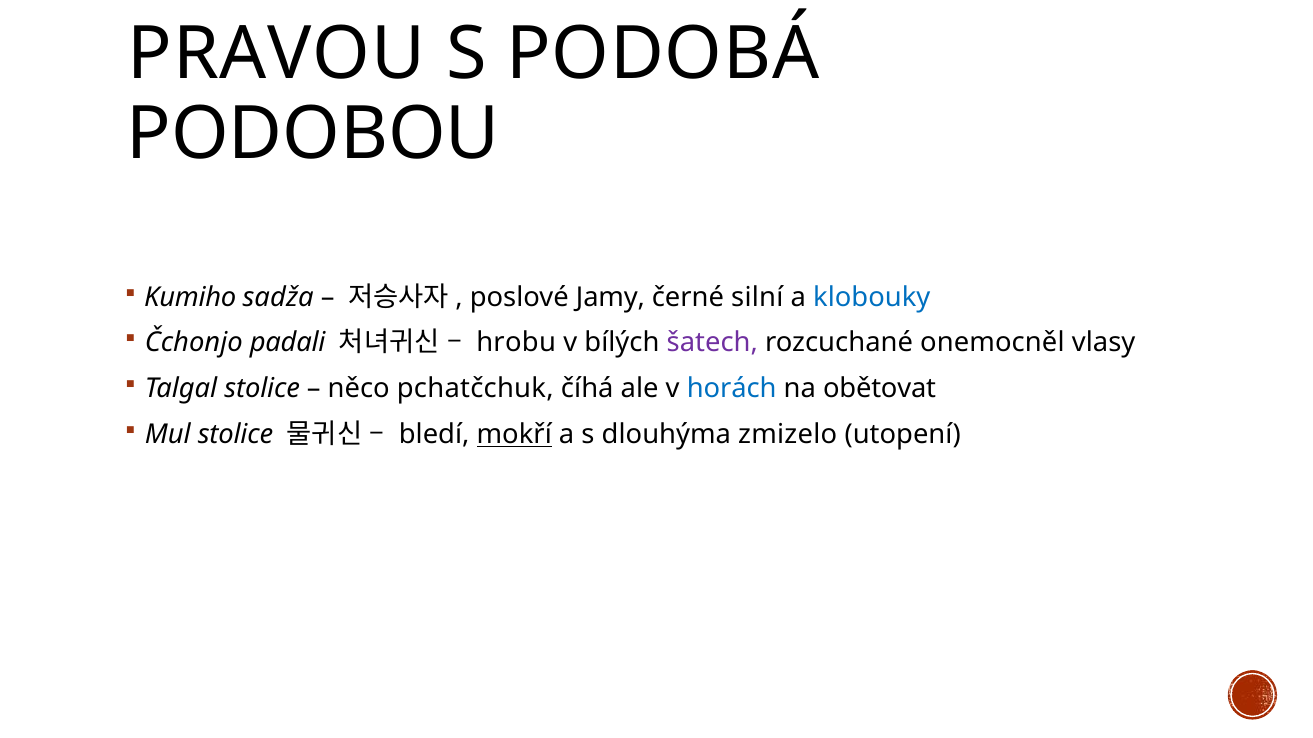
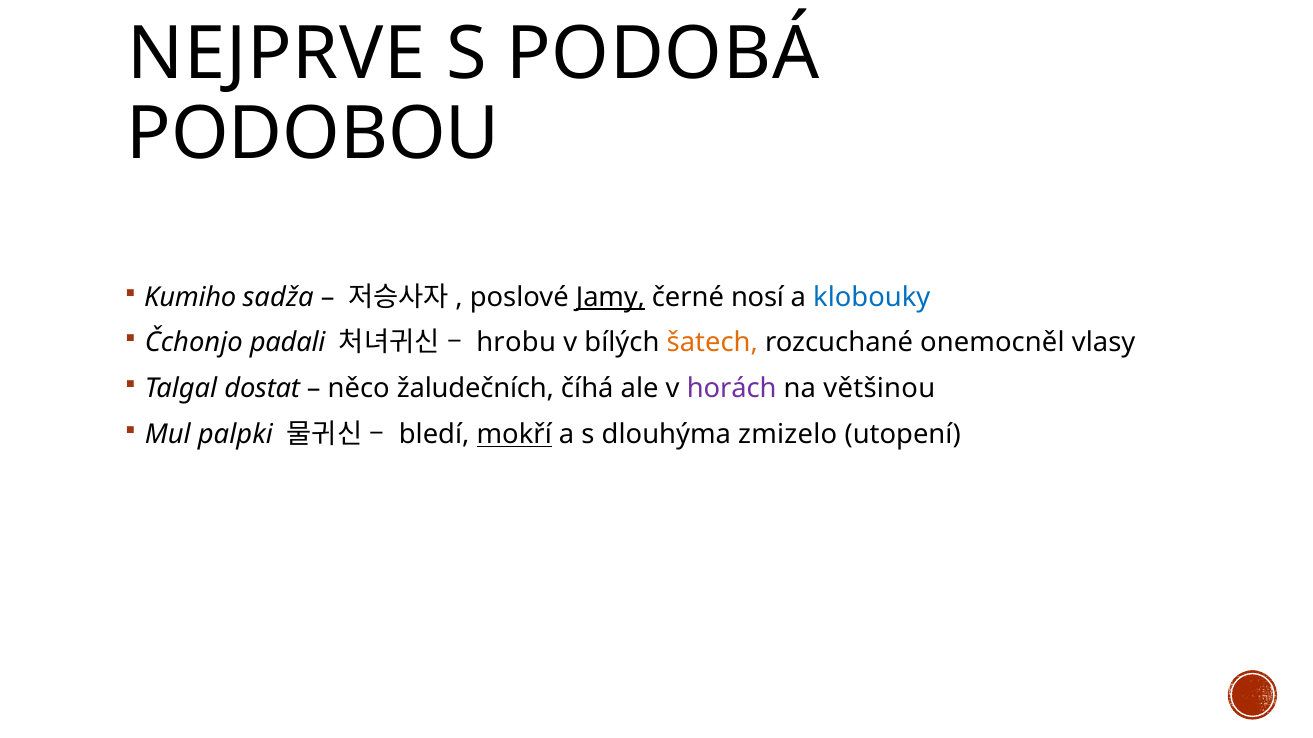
PRAVOU: PRAVOU -> NEJPRVE
Jamy underline: none -> present
silní: silní -> nosí
šatech colour: purple -> orange
Talgal stolice: stolice -> dostat
pchatčchuk: pchatčchuk -> žaludečních
horách colour: blue -> purple
obětovat: obětovat -> většinou
Mul stolice: stolice -> palpki
